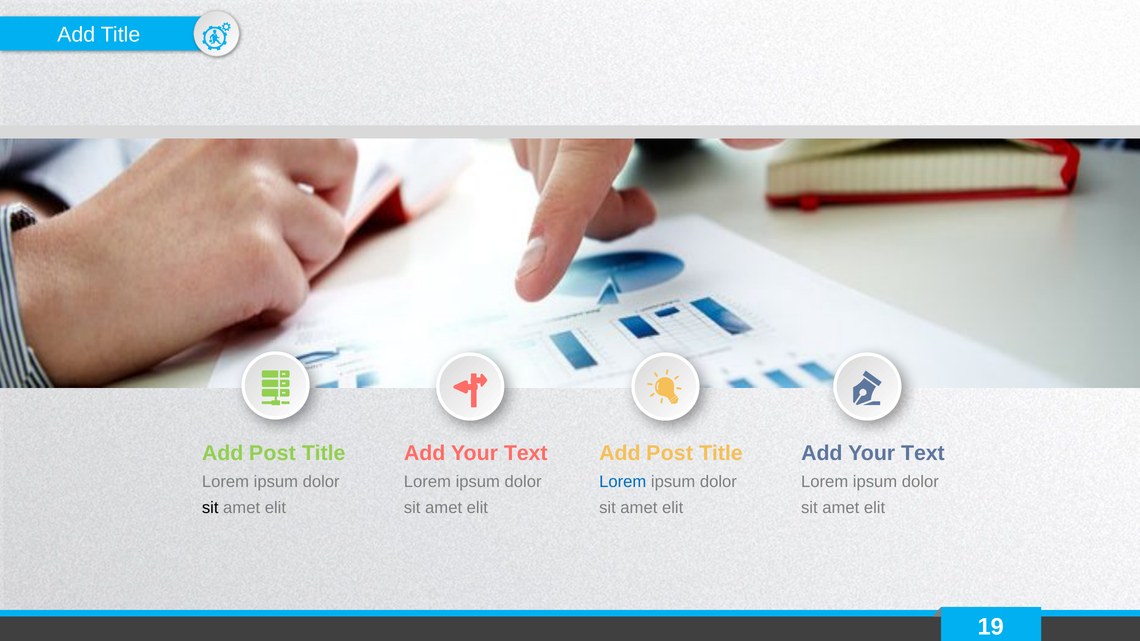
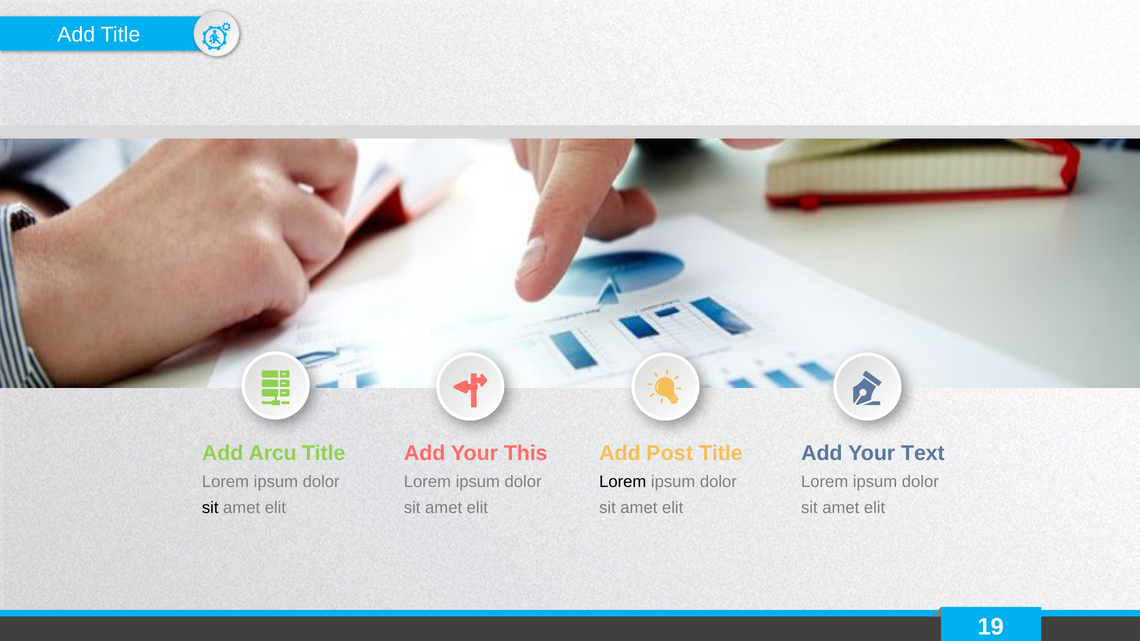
Post at (272, 453): Post -> Arcu
Text at (526, 453): Text -> This
Lorem at (623, 482) colour: blue -> black
